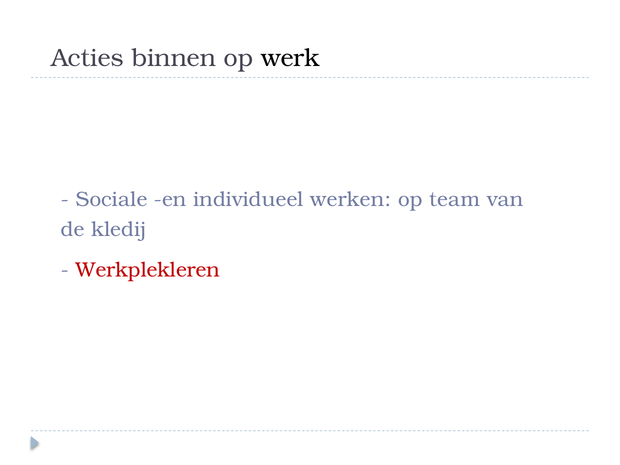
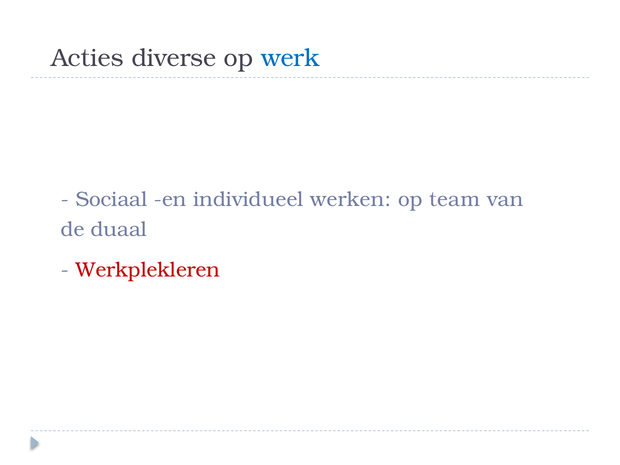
binnen: binnen -> diverse
werk colour: black -> blue
Sociale: Sociale -> Sociaal
kledij: kledij -> duaal
